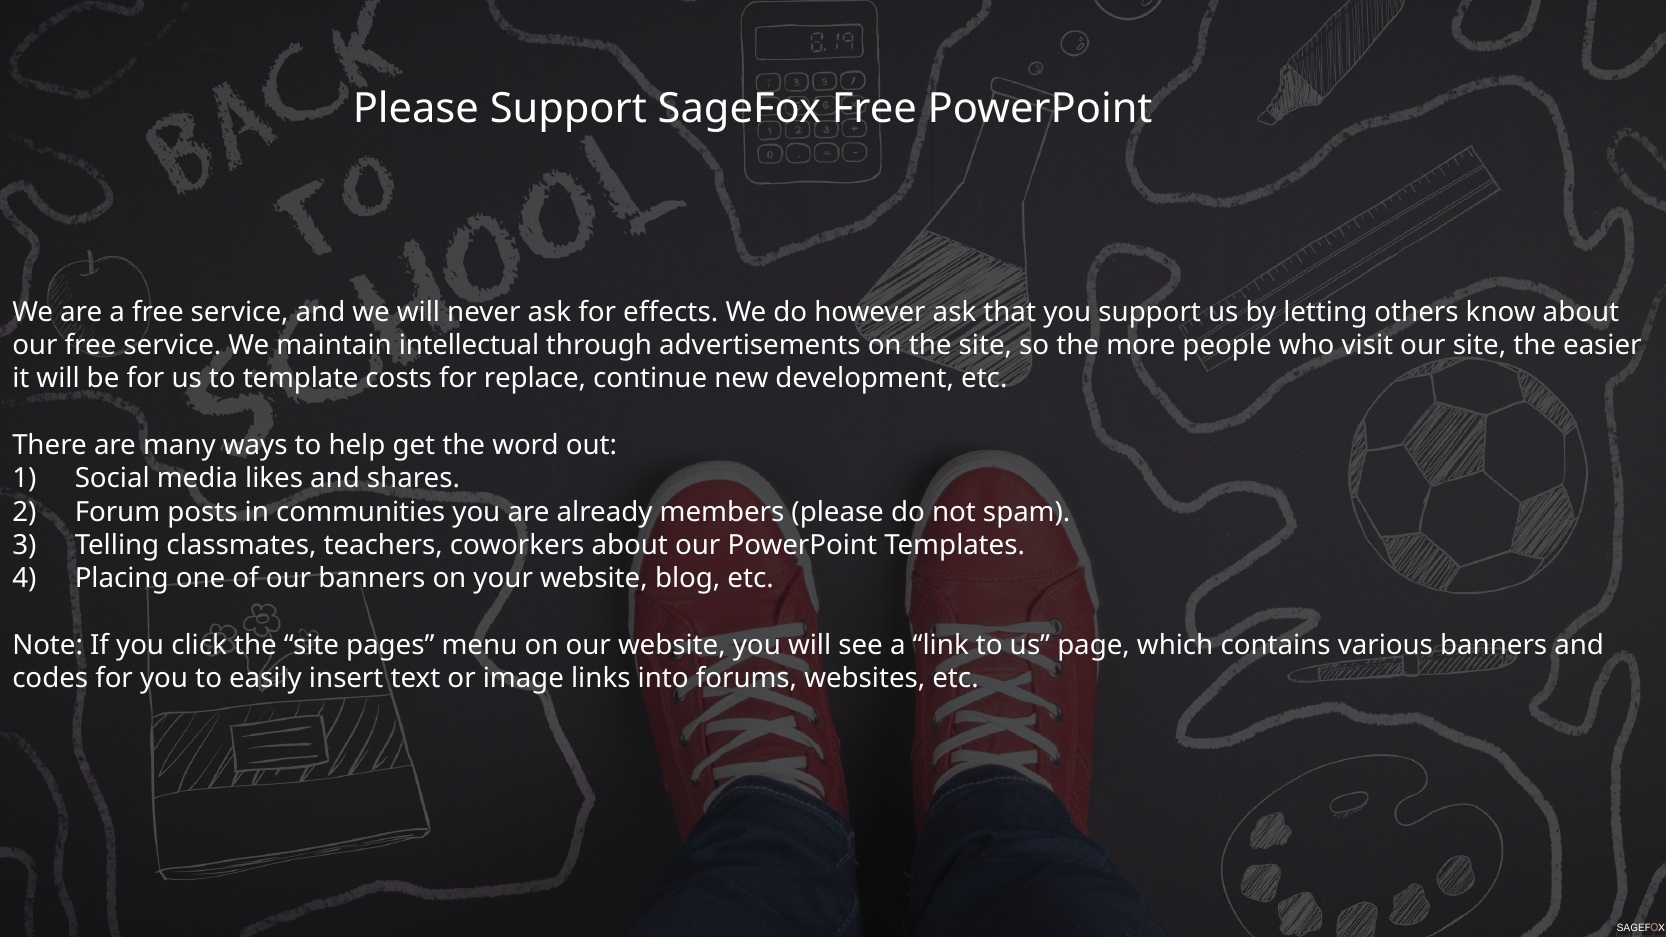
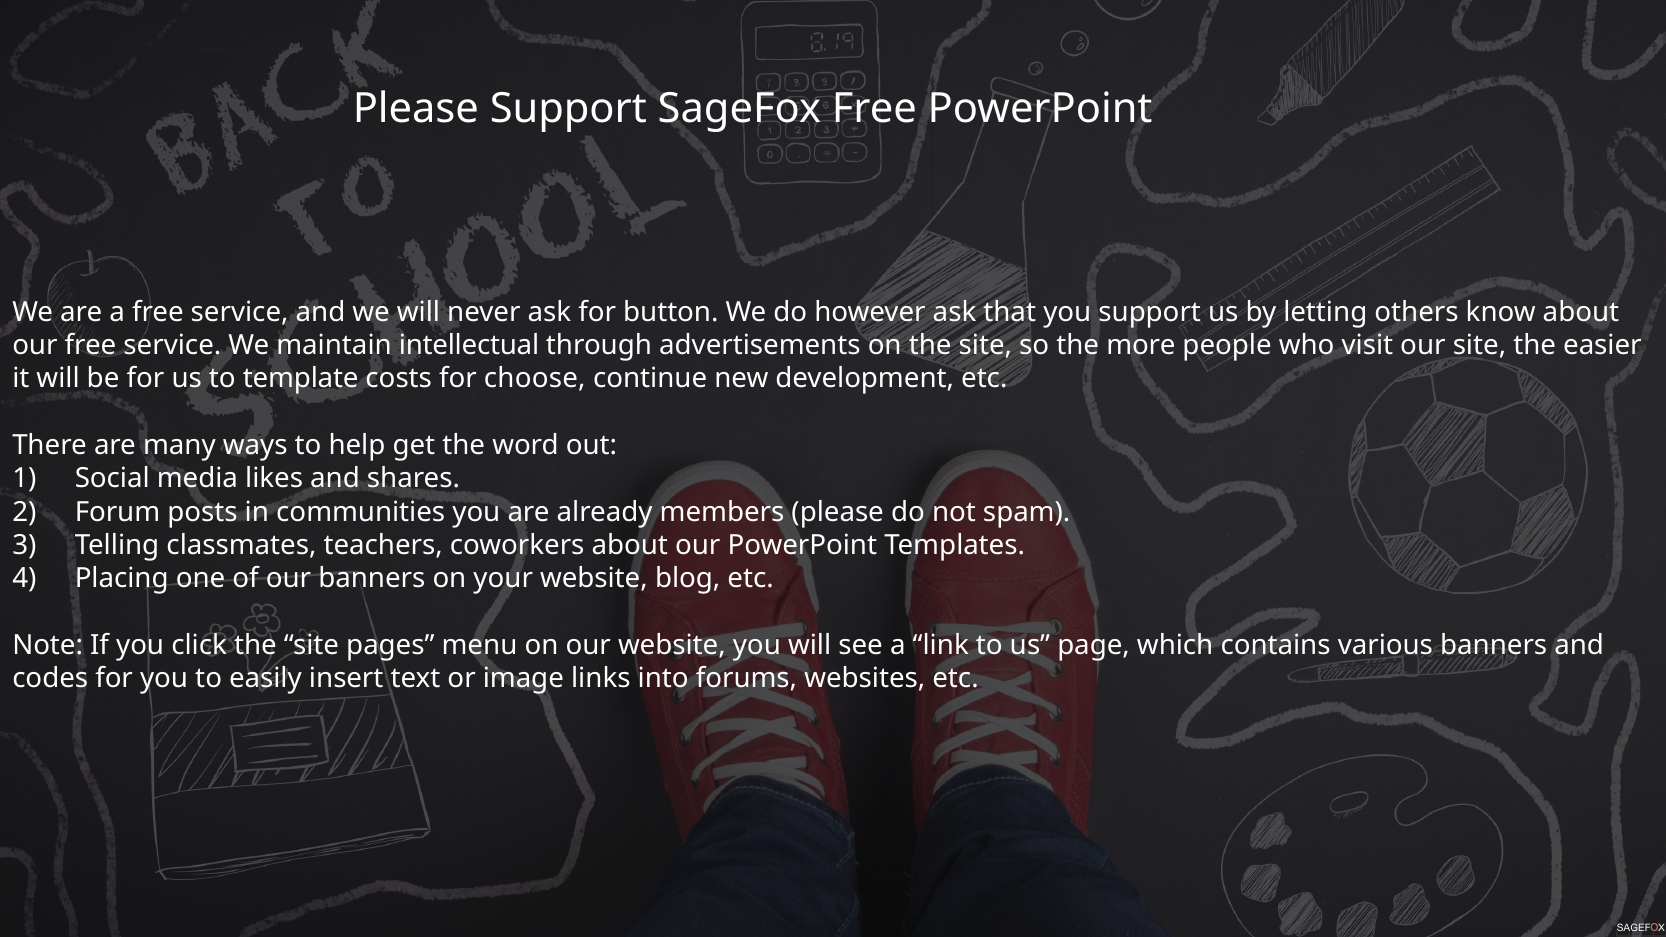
effects: effects -> button
replace: replace -> choose
